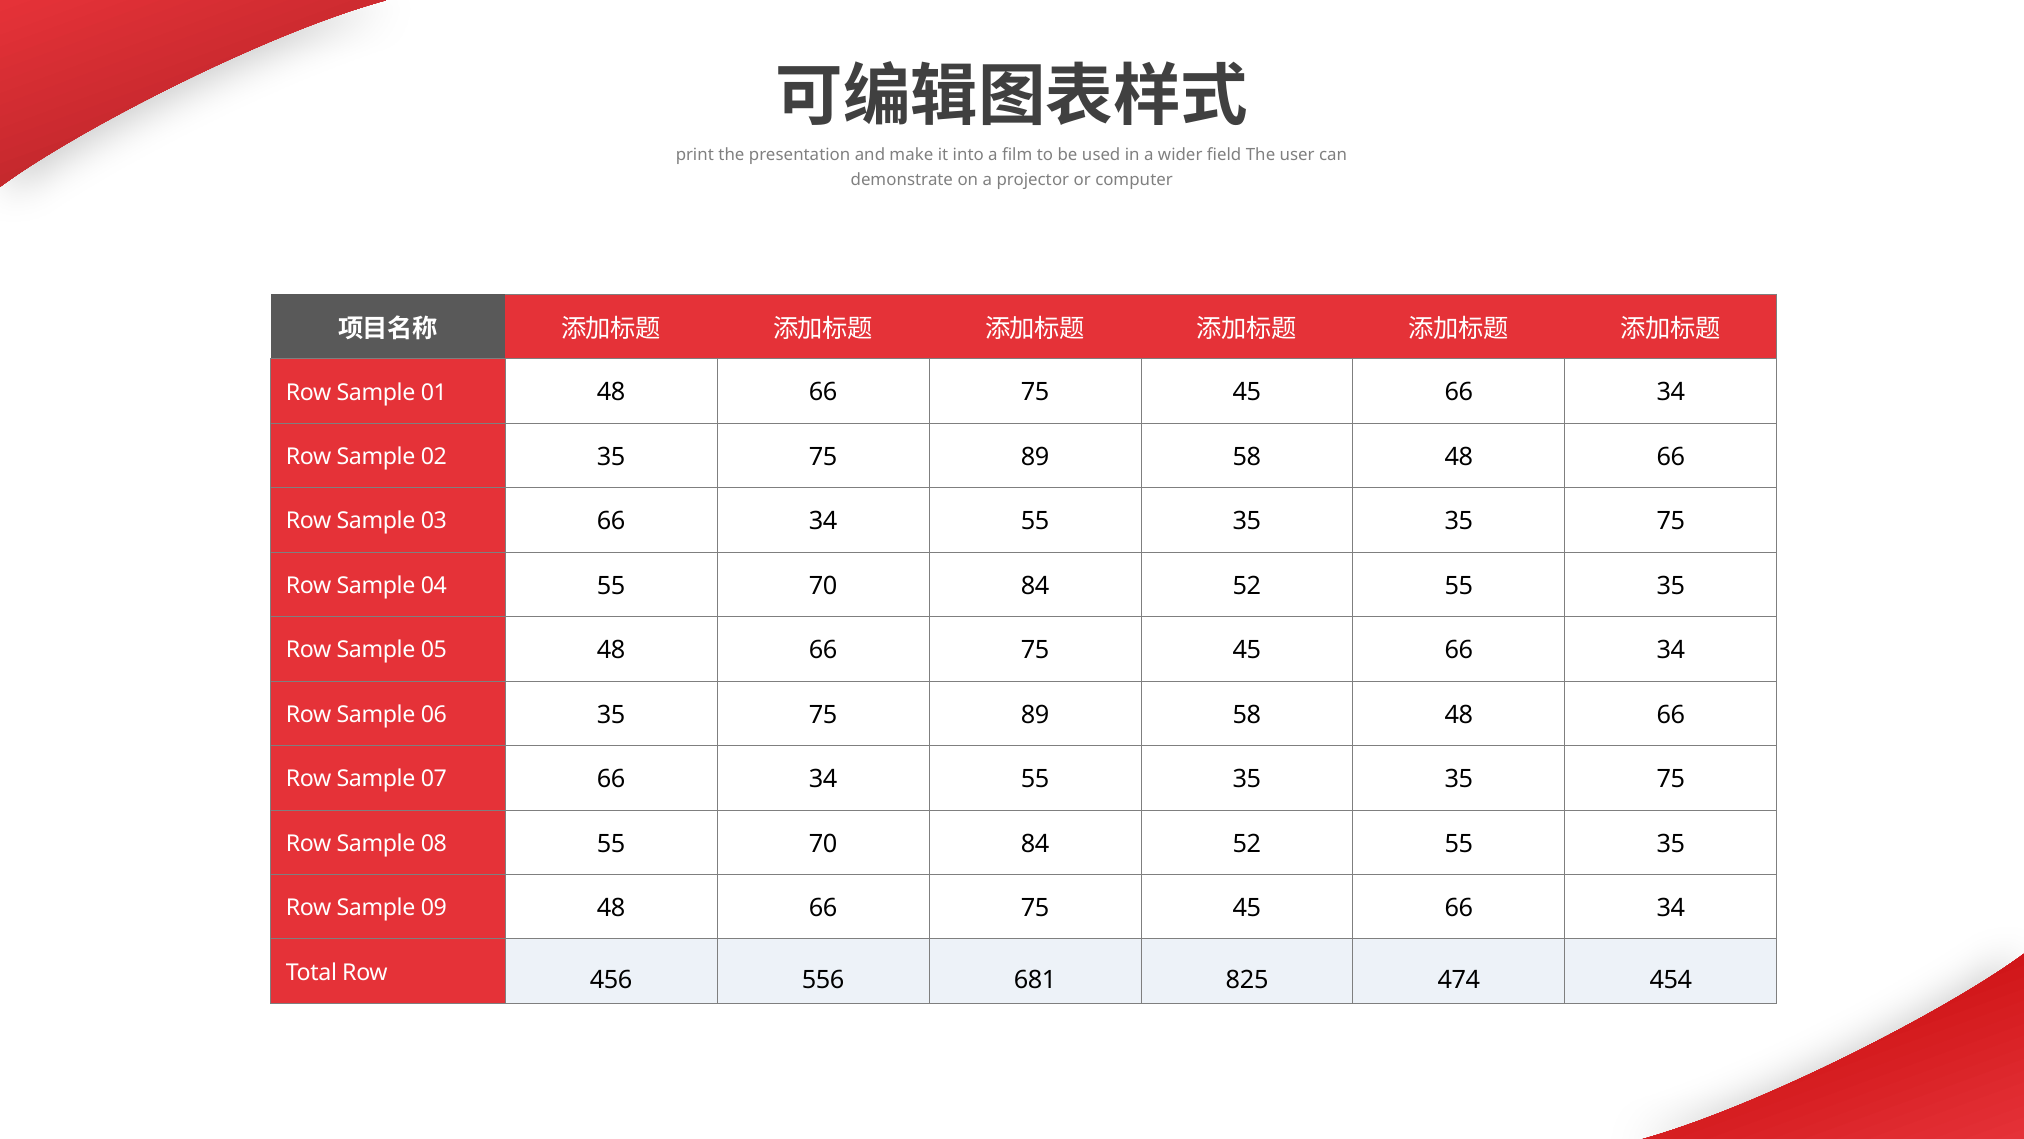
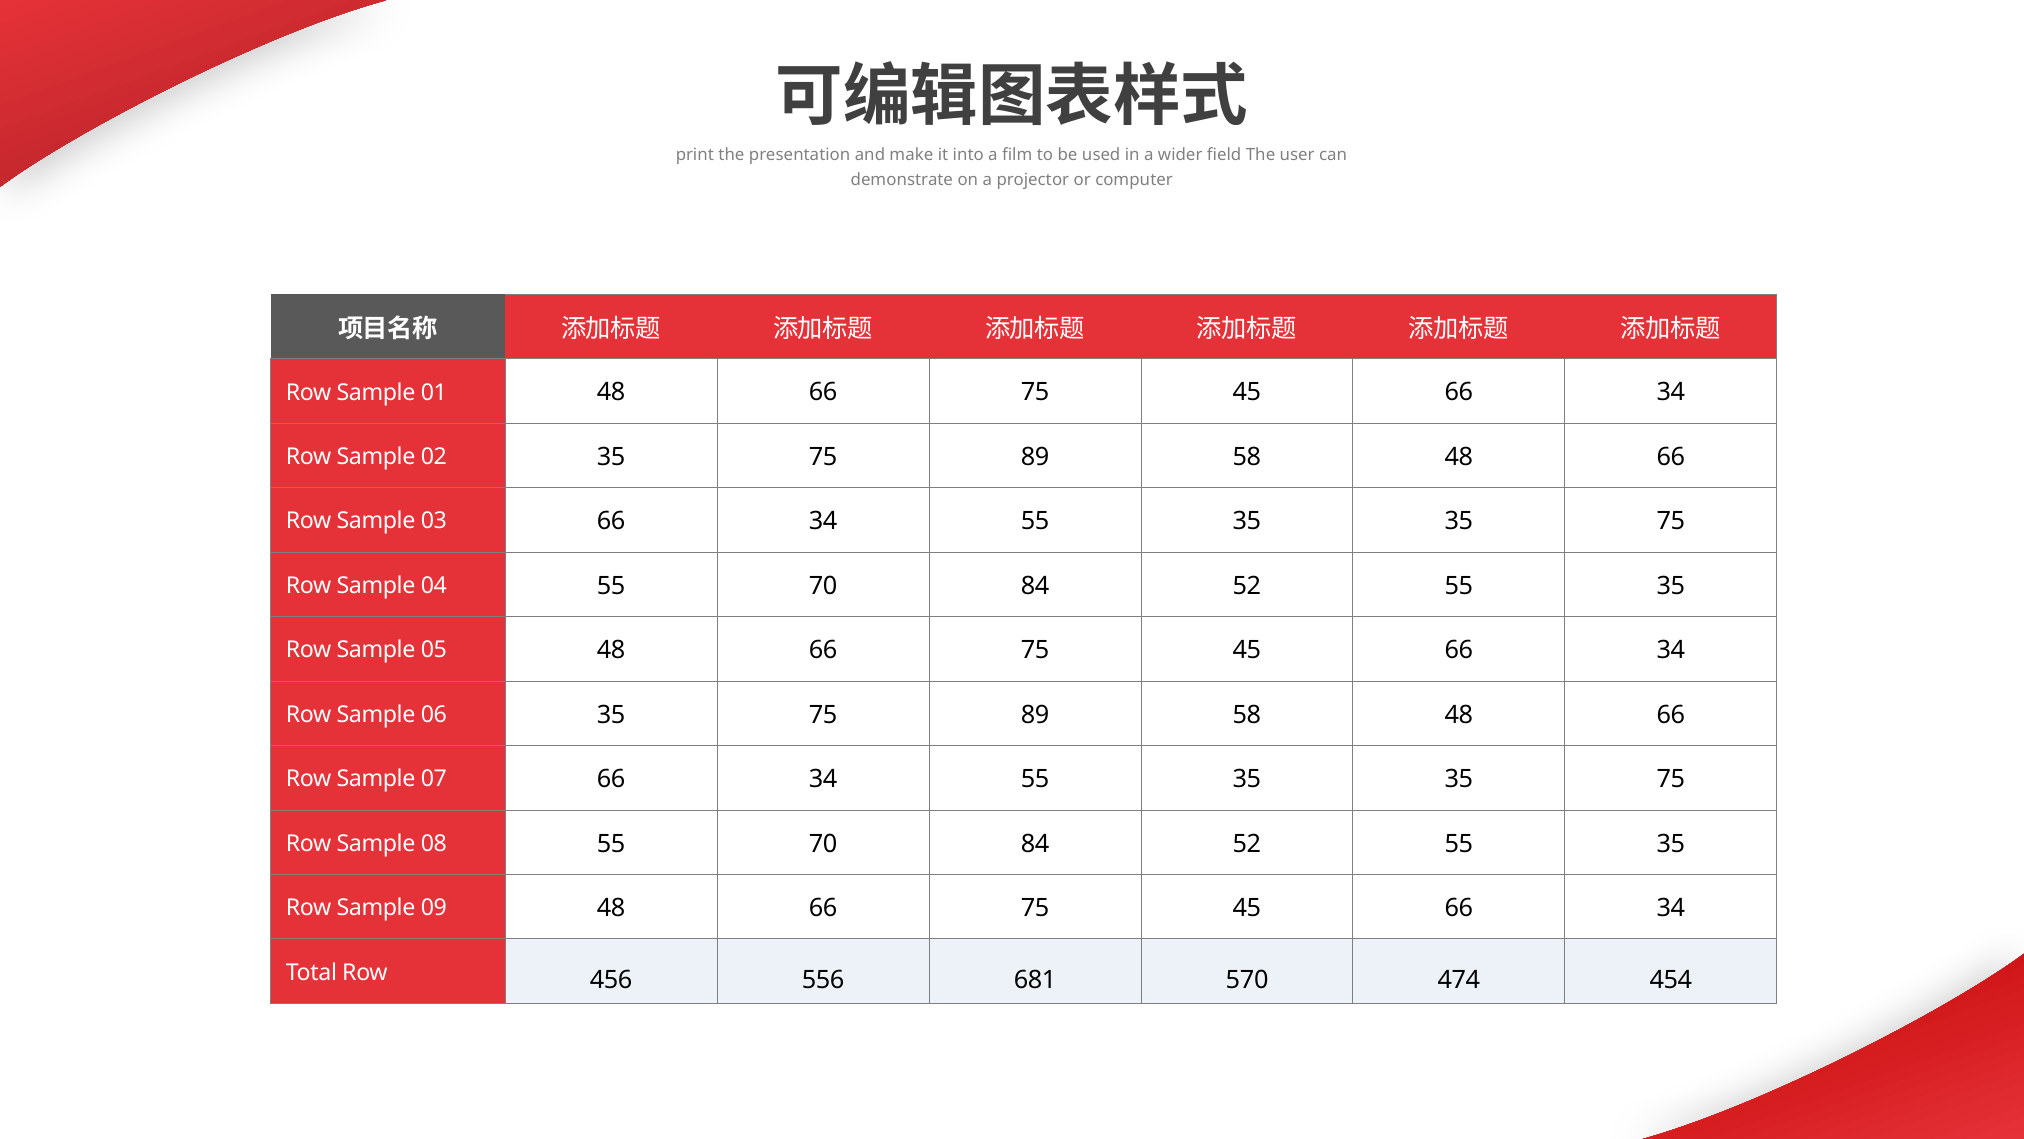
825: 825 -> 570
